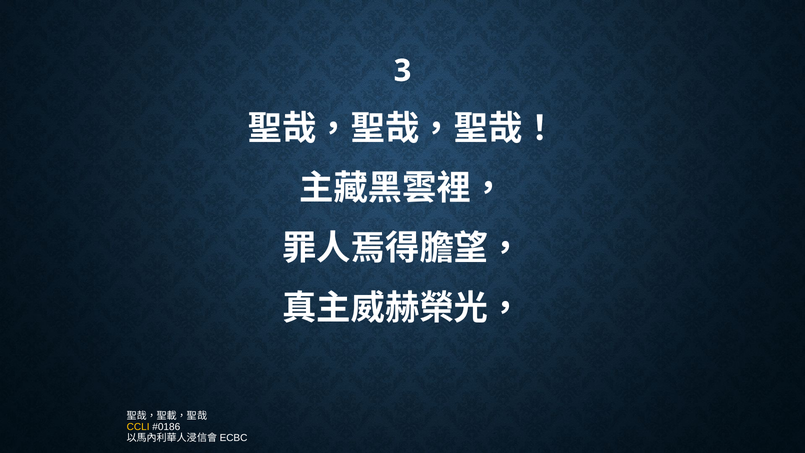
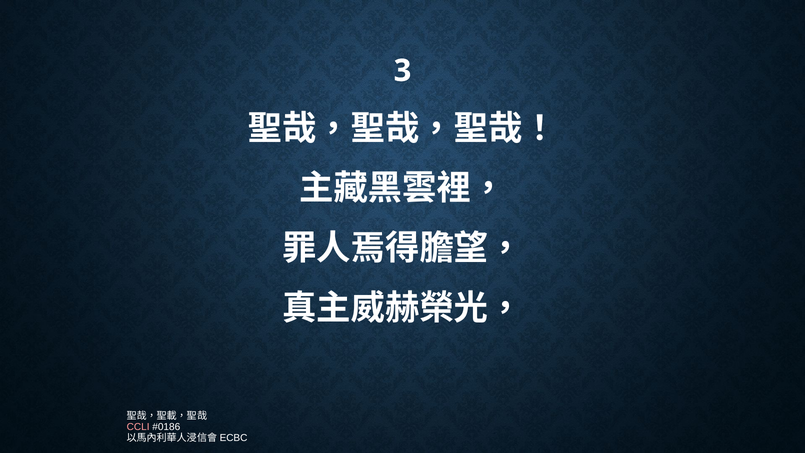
CCLI colour: yellow -> pink
